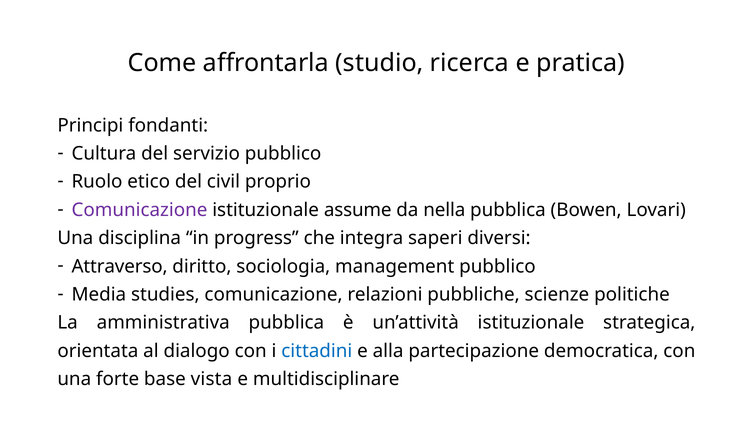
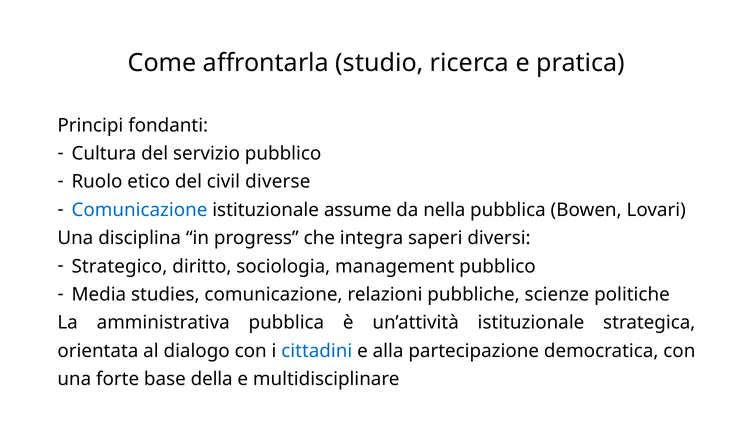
proprio: proprio -> diverse
Comunicazione at (139, 210) colour: purple -> blue
Attraverso: Attraverso -> Strategico
vista: vista -> della
